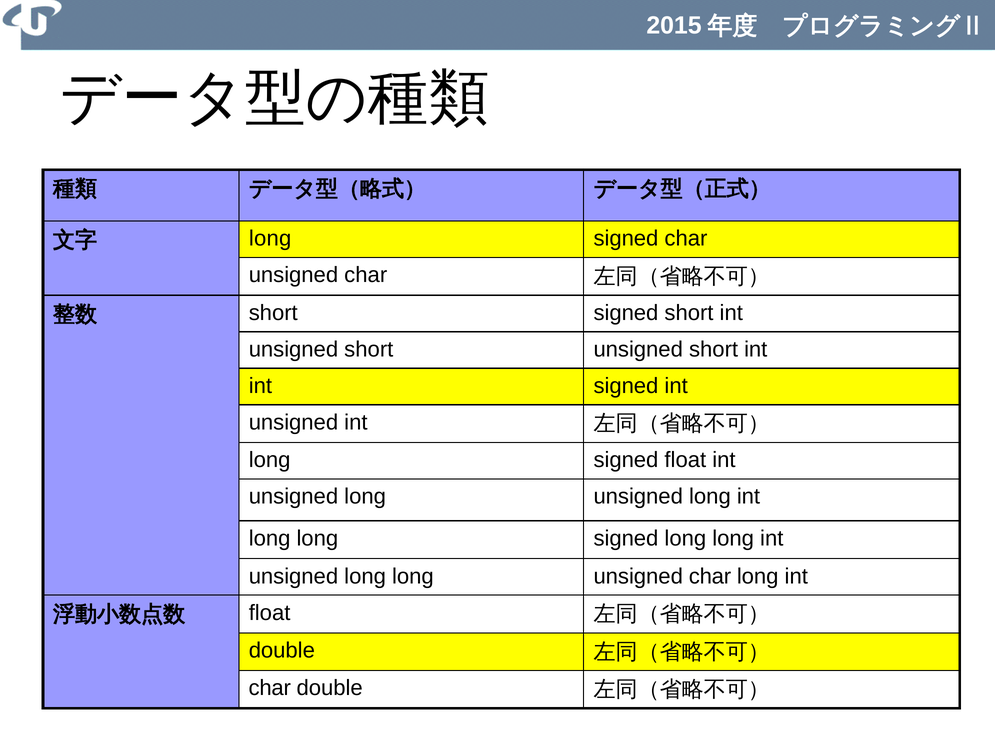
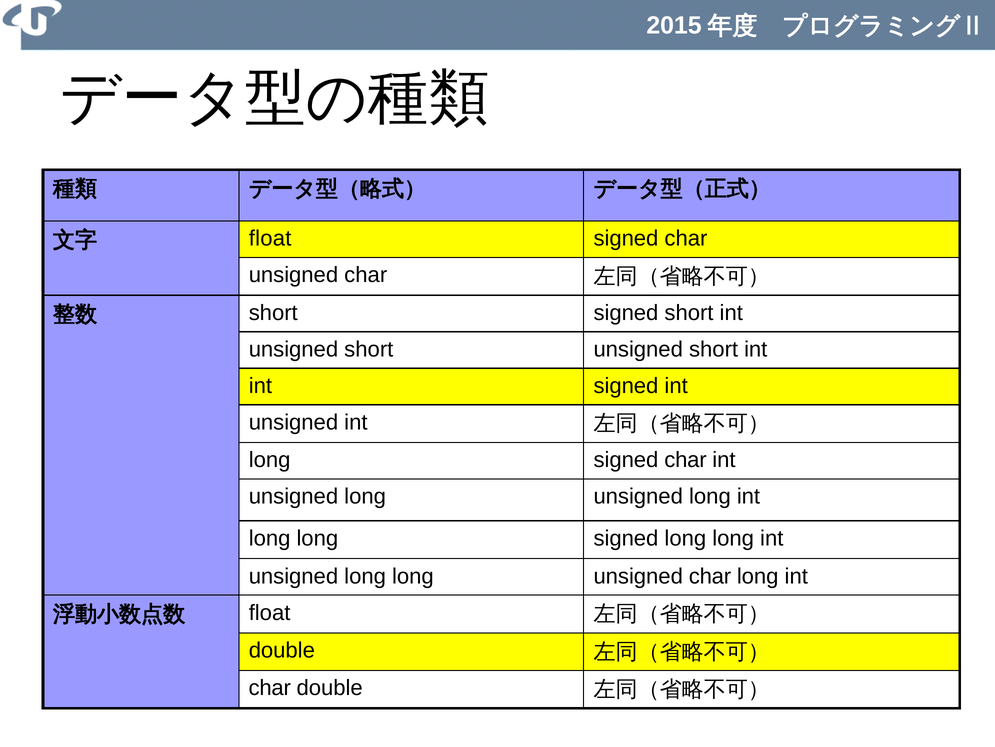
long at (270, 238): long -> float
long signed float: float -> char
